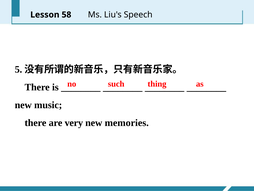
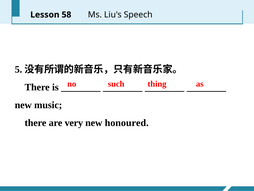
memories: memories -> honoured
